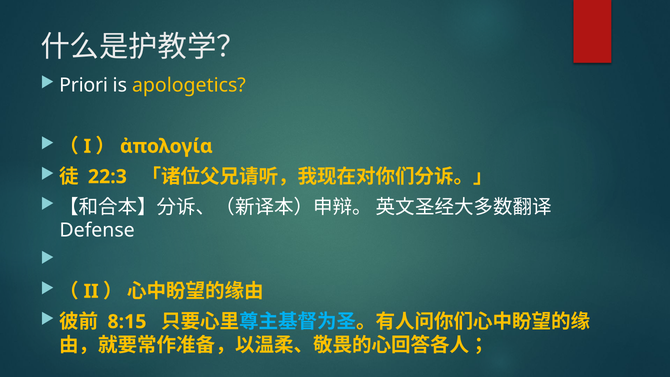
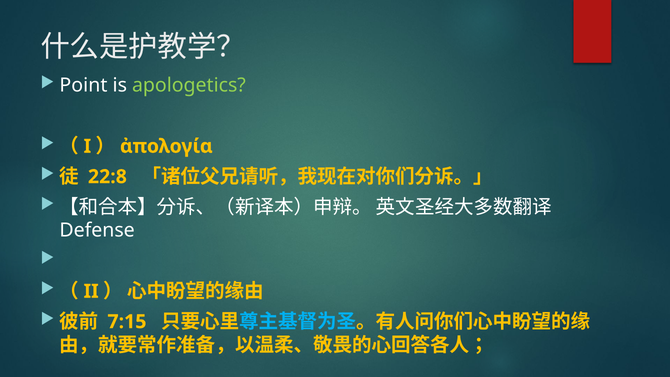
Priori: Priori -> Point
apologetics colour: yellow -> light green
22:3: 22:3 -> 22:8
8:15: 8:15 -> 7:15
